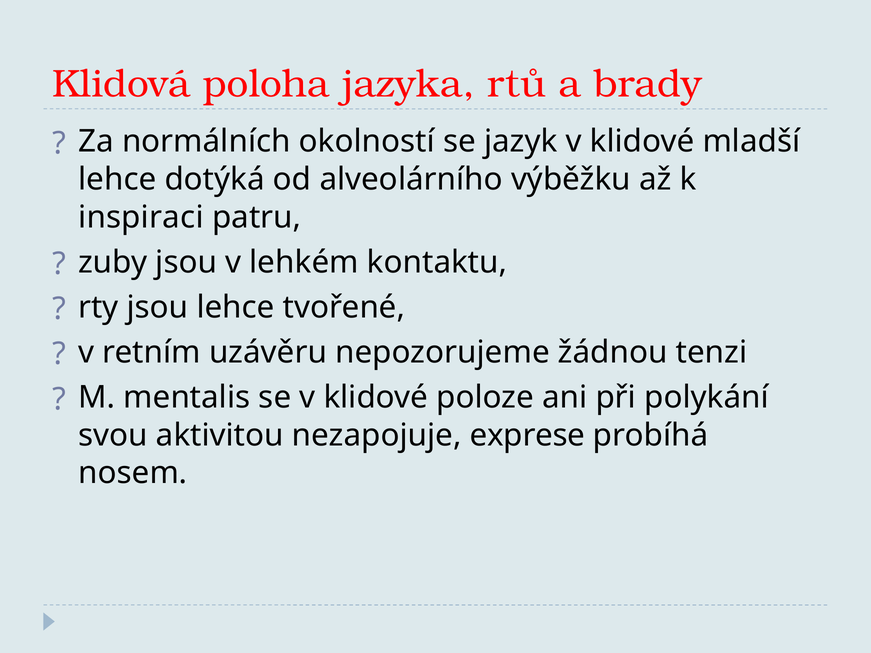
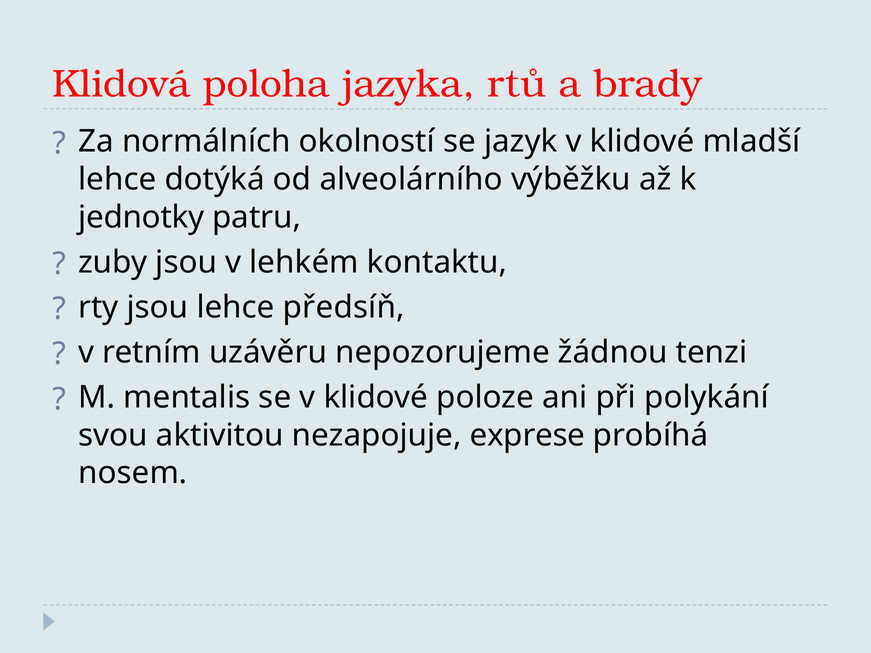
inspiraci: inspiraci -> jednotky
tvořené: tvořené -> předsíň
